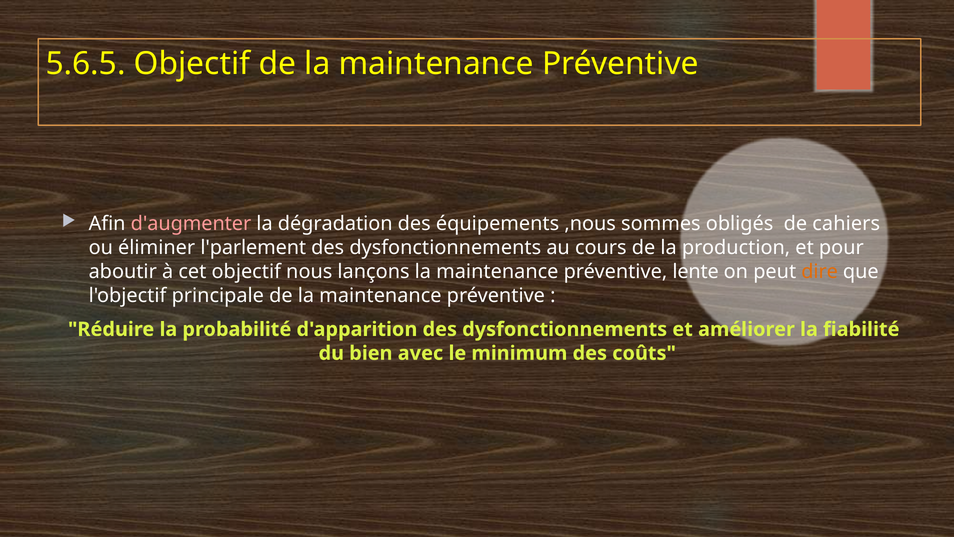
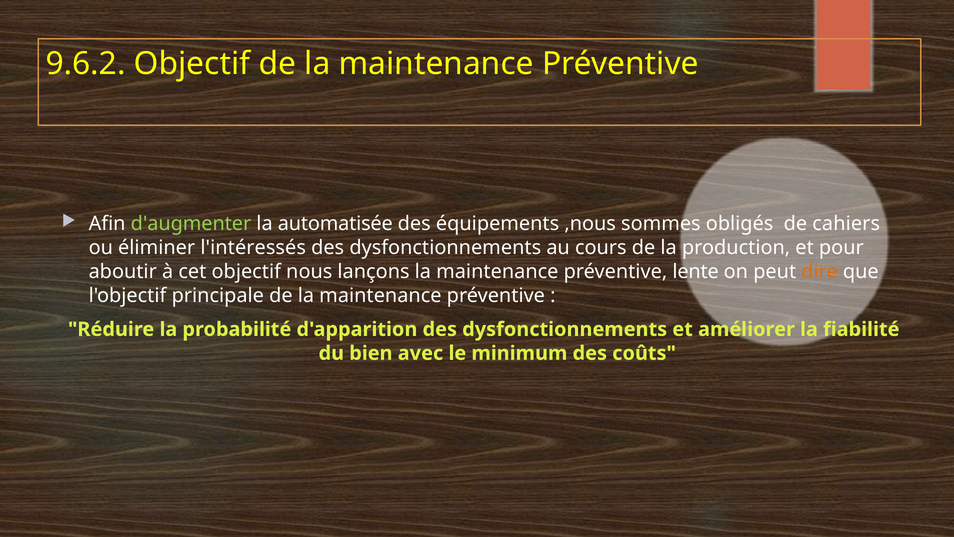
5.6.5: 5.6.5 -> 9.6.2
d'augmenter colour: pink -> light green
dégradation: dégradation -> automatisée
l'parlement: l'parlement -> l'intéressés
